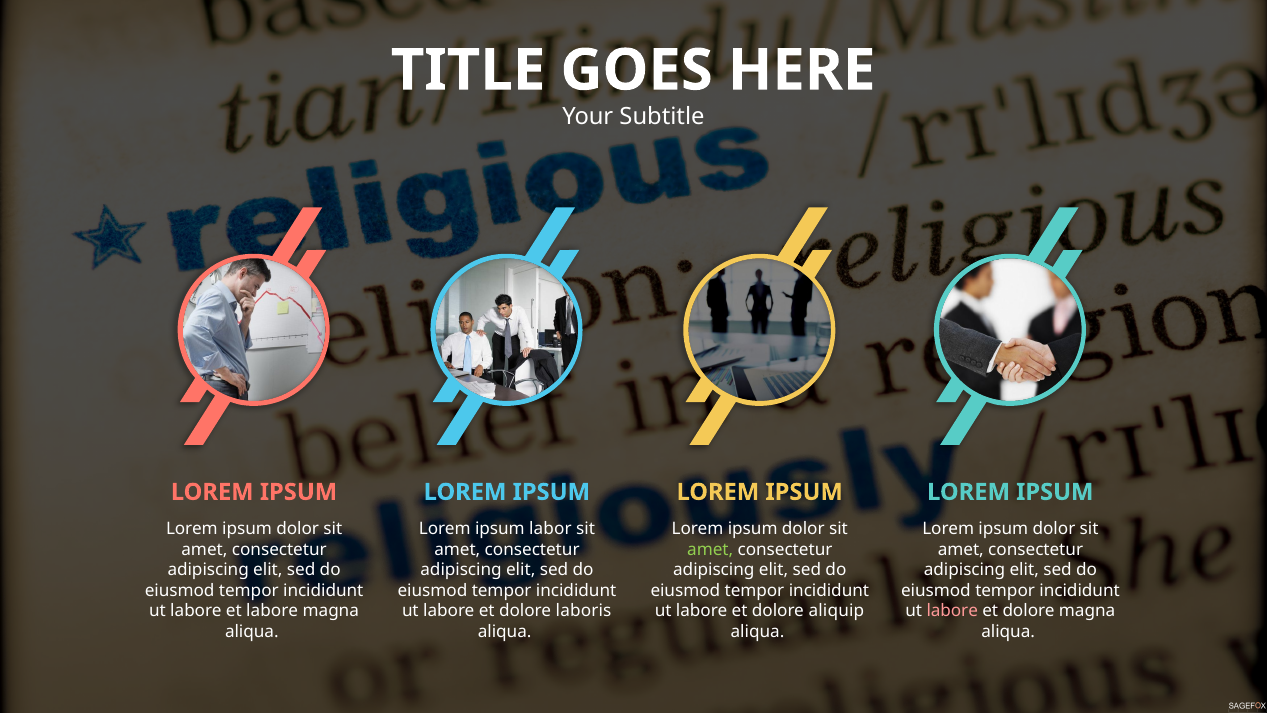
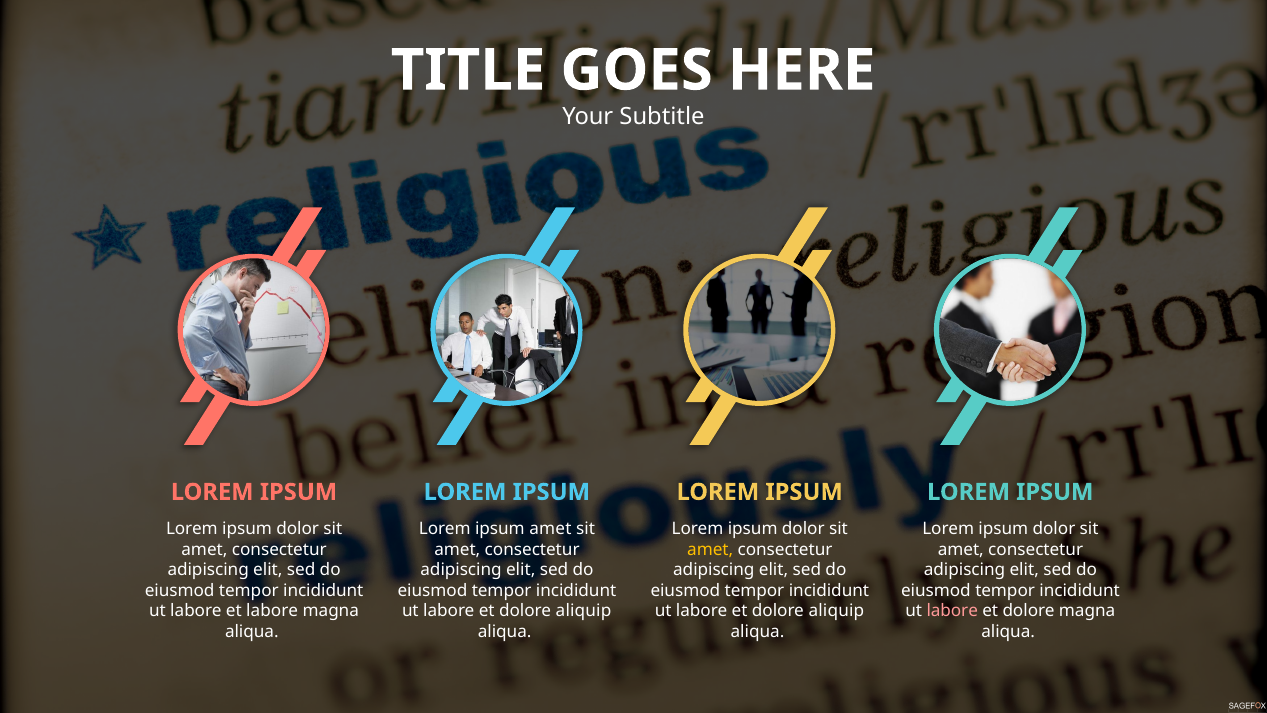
ipsum labor: labor -> amet
amet at (710, 549) colour: light green -> yellow
laboris at (584, 611): laboris -> aliquip
